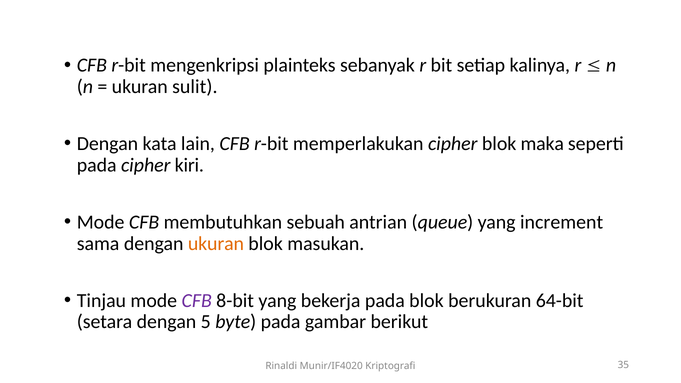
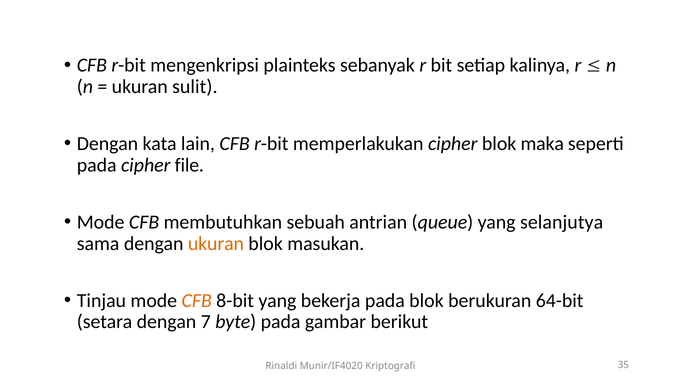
kiri: kiri -> file
increment: increment -> selanjutya
CFB at (197, 301) colour: purple -> orange
5: 5 -> 7
